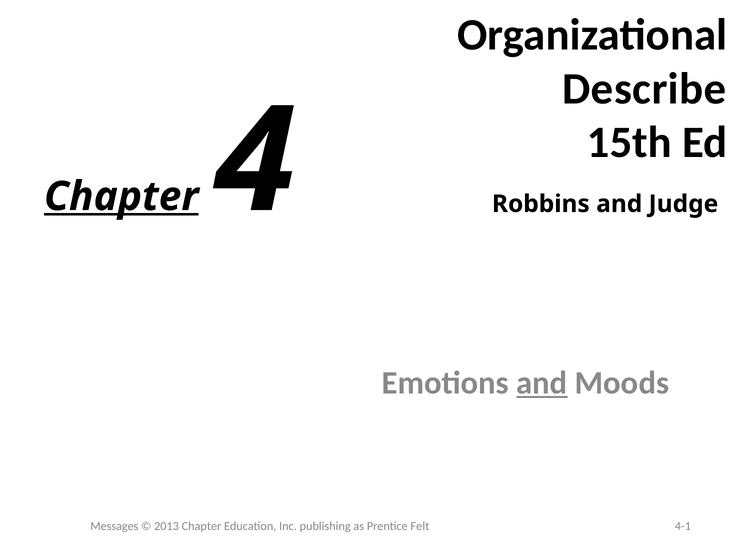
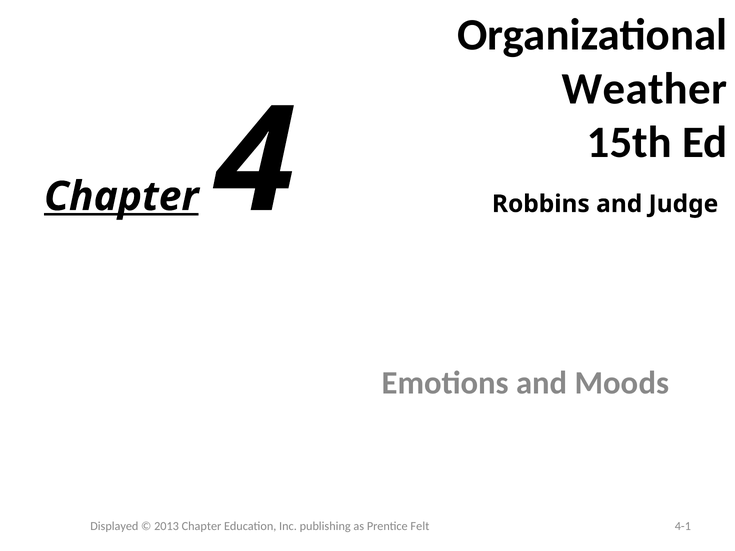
Describe: Describe -> Weather
and at (542, 383) underline: present -> none
Messages: Messages -> Displayed
